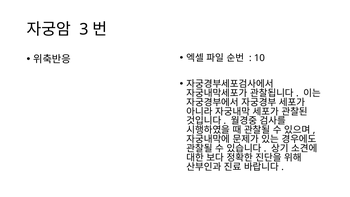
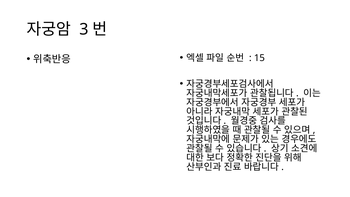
10: 10 -> 15
